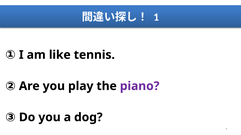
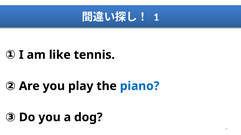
piano colour: purple -> blue
